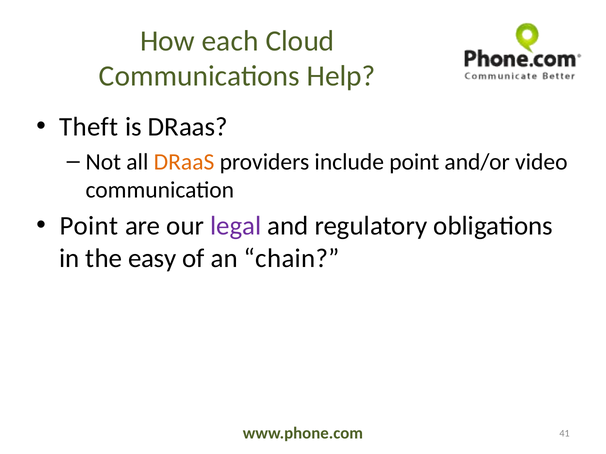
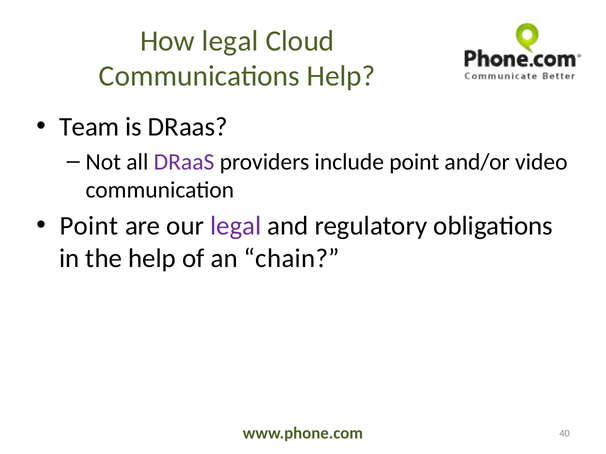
How each: each -> legal
Theft: Theft -> Team
DRaaS at (184, 162) colour: orange -> purple
the easy: easy -> help
41: 41 -> 40
